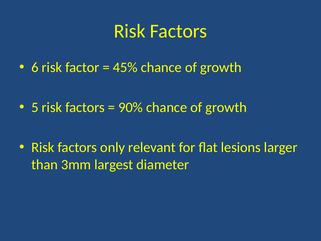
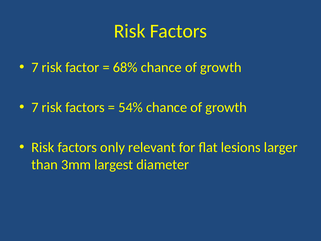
6 at (35, 67): 6 -> 7
45%: 45% -> 68%
5 at (35, 107): 5 -> 7
90%: 90% -> 54%
